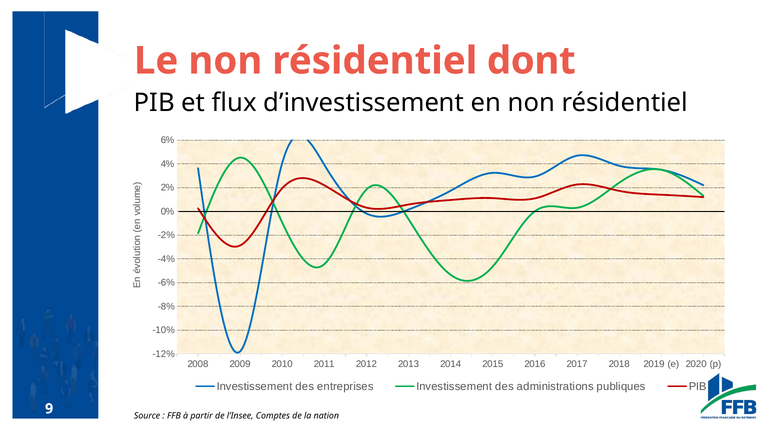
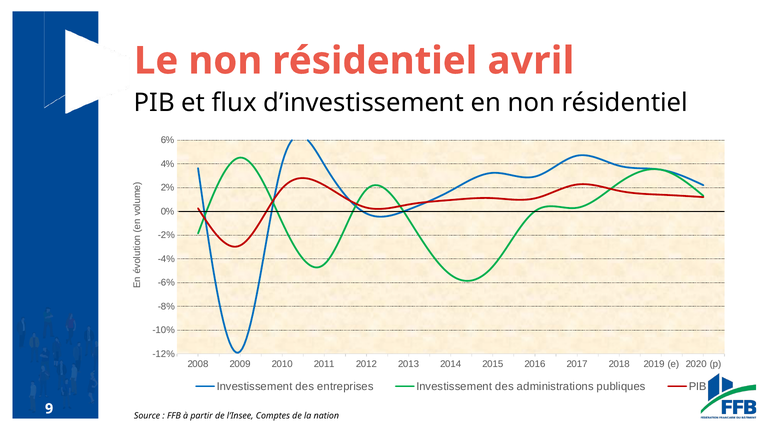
dont: dont -> avril
